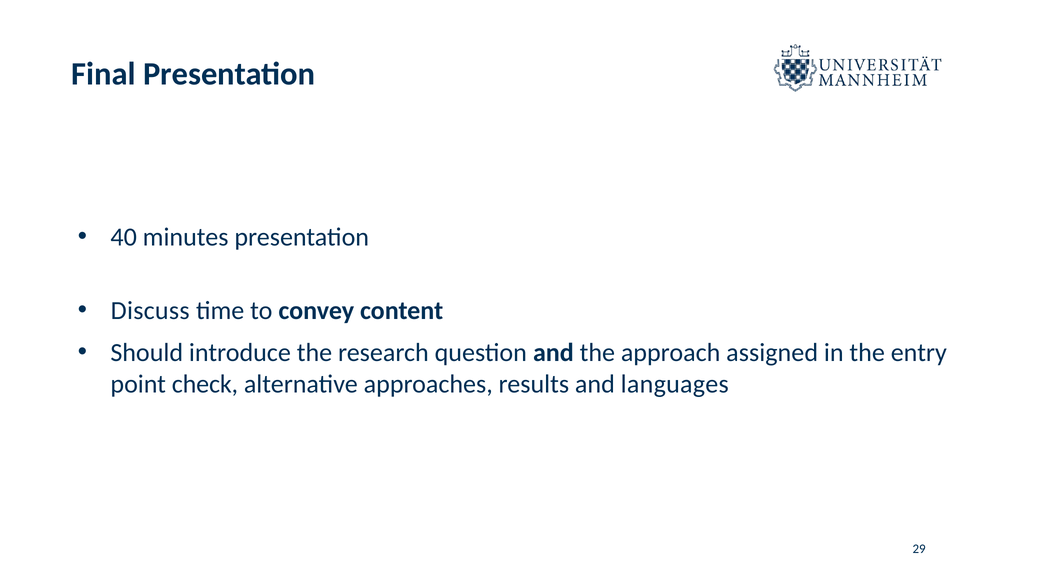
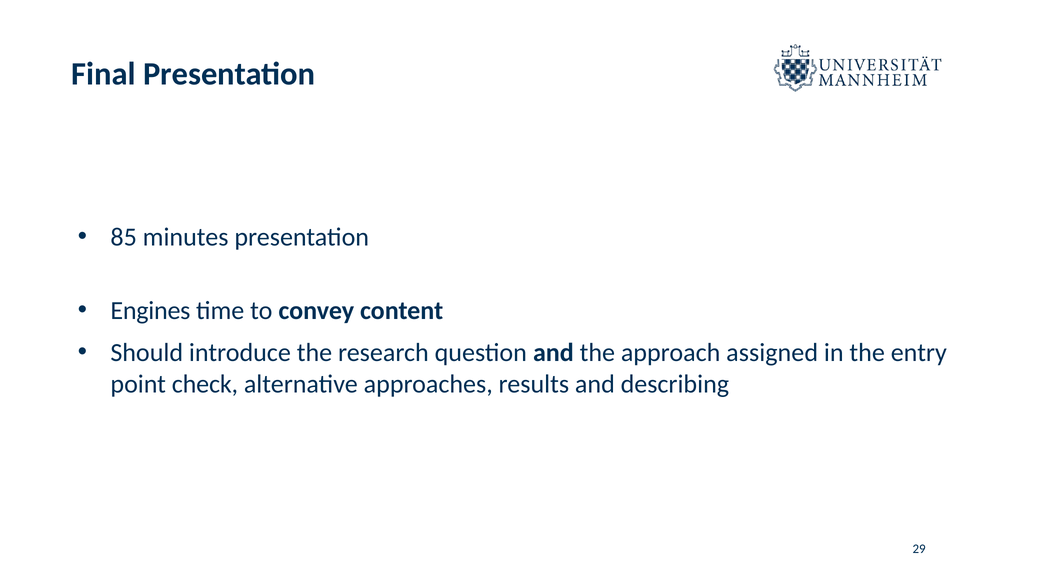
40: 40 -> 85
Discuss: Discuss -> Engines
languages: languages -> describing
